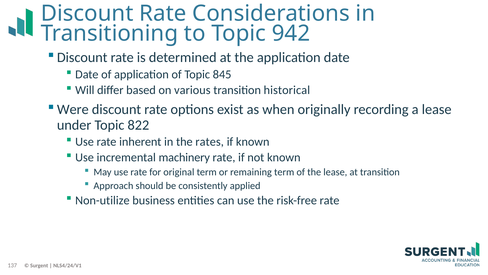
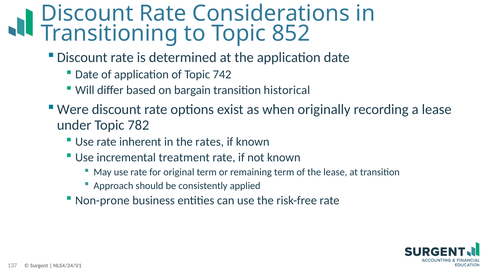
942: 942 -> 852
845: 845 -> 742
various: various -> bargain
822: 822 -> 782
machinery: machinery -> treatment
Non-utilize: Non-utilize -> Non-prone
